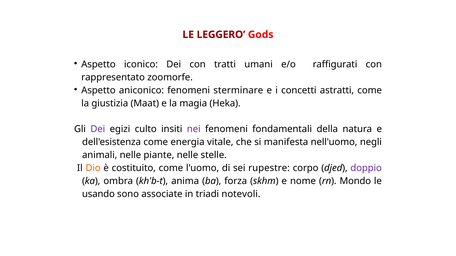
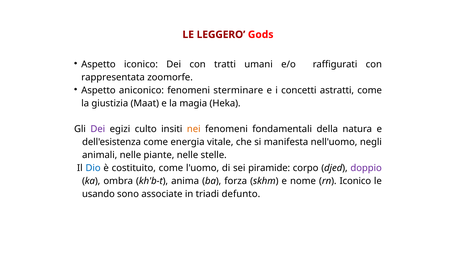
rappresentato: rappresentato -> rappresentata
nei colour: purple -> orange
Dio colour: orange -> blue
rupestre: rupestre -> piramide
rn Mondo: Mondo -> Iconico
notevoli: notevoli -> defunto
